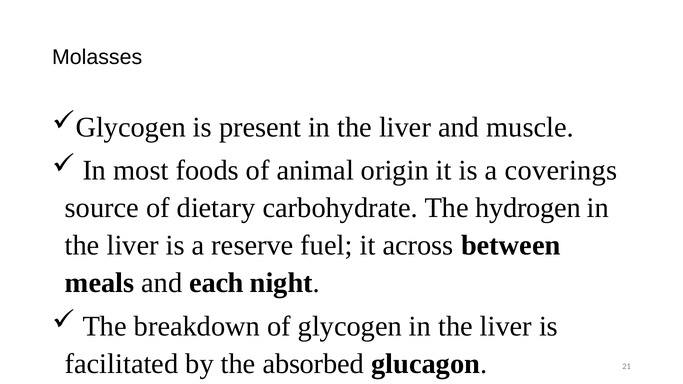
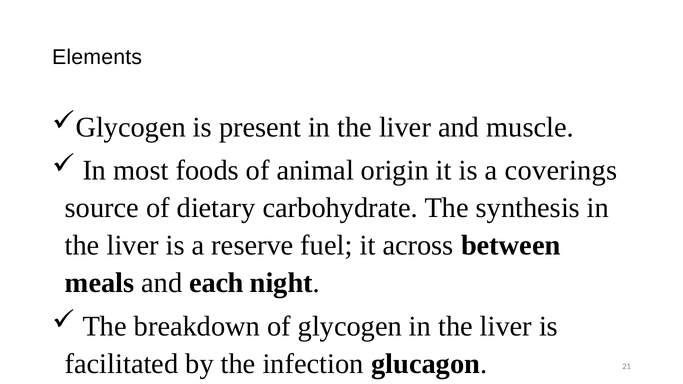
Molasses: Molasses -> Elements
hydrogen: hydrogen -> synthesis
absorbed: absorbed -> infection
